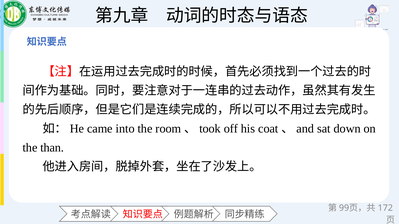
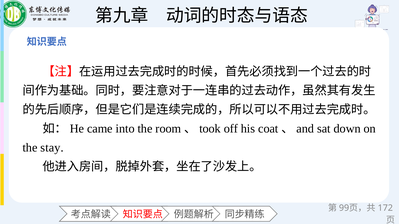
than: than -> stay
